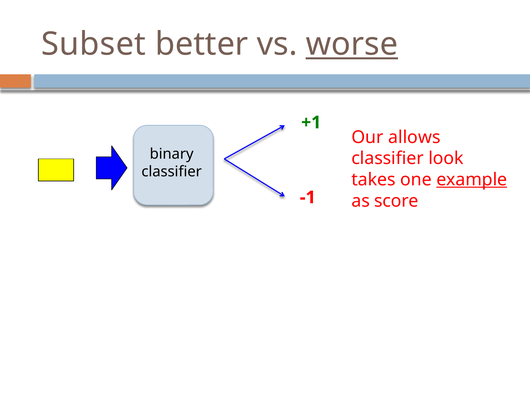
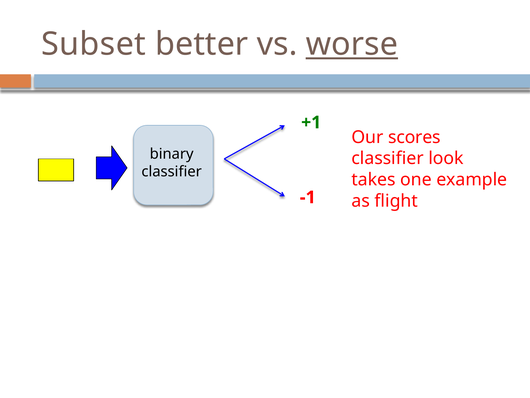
allows: allows -> scores
example underline: present -> none
score: score -> flight
